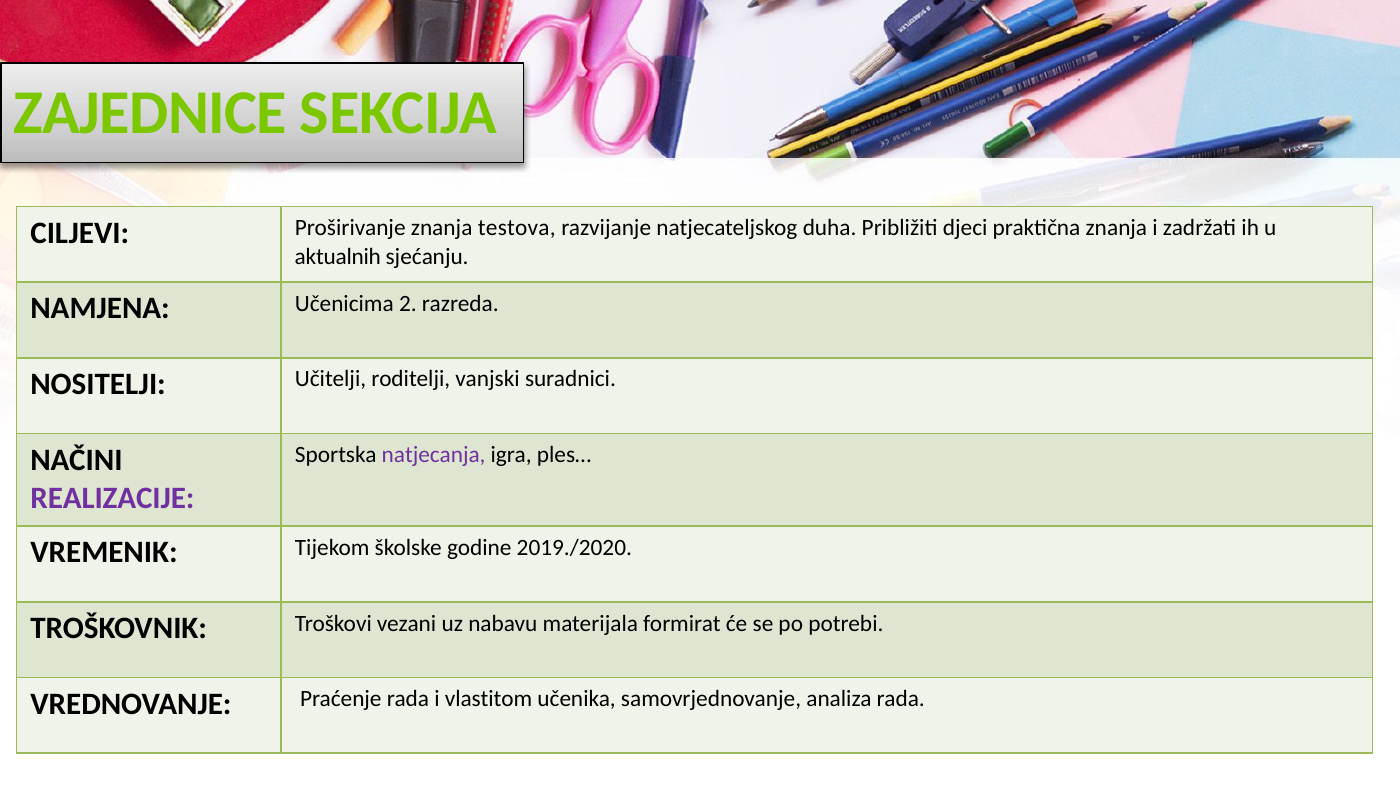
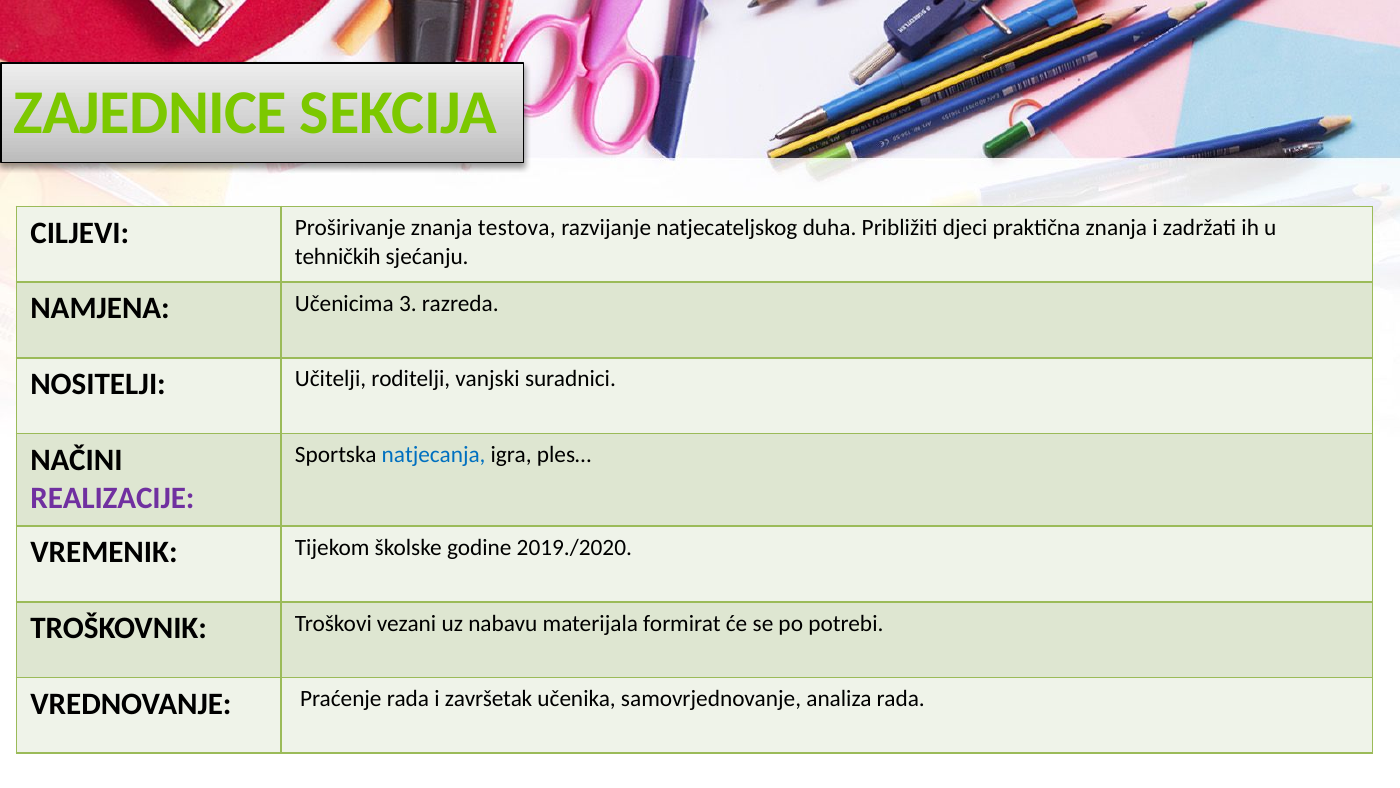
aktualnih: aktualnih -> tehničkih
2: 2 -> 3
natjecanja colour: purple -> blue
vlastitom: vlastitom -> završetak
